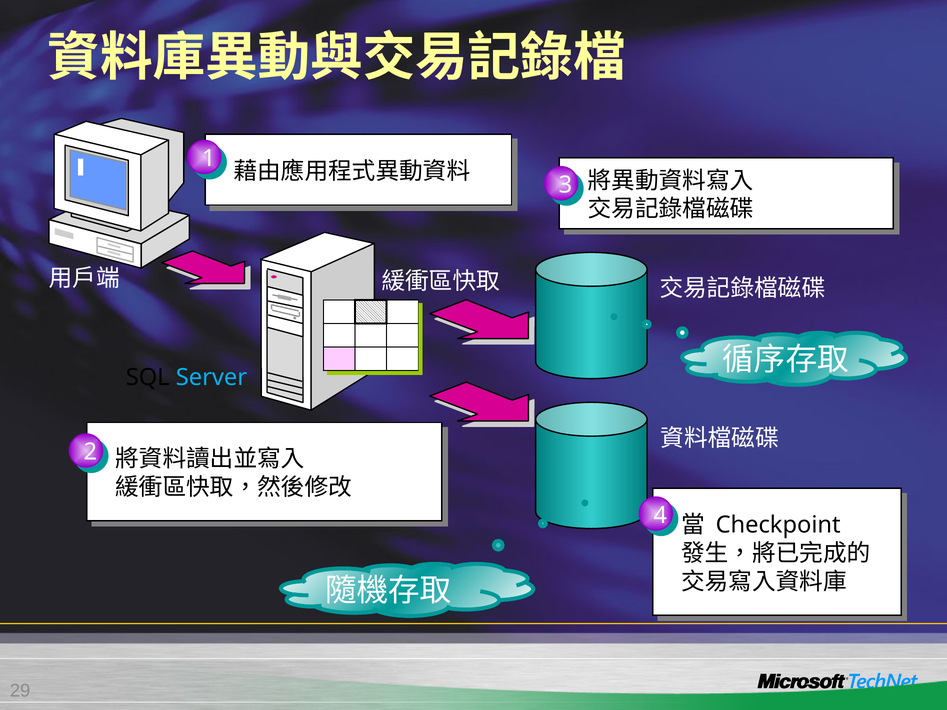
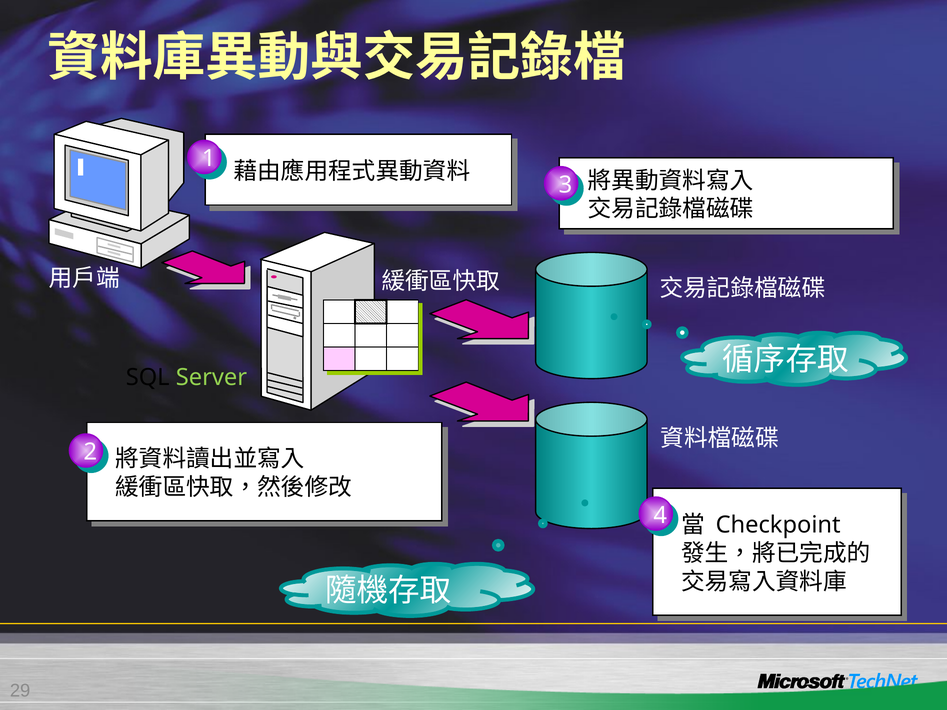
Server colour: light blue -> light green
